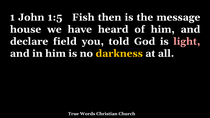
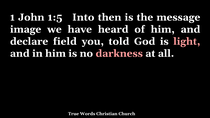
Fish: Fish -> Into
house: house -> image
darkness colour: yellow -> pink
